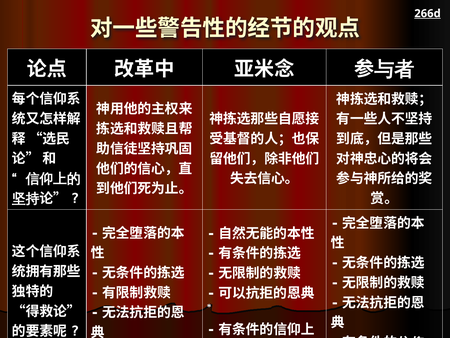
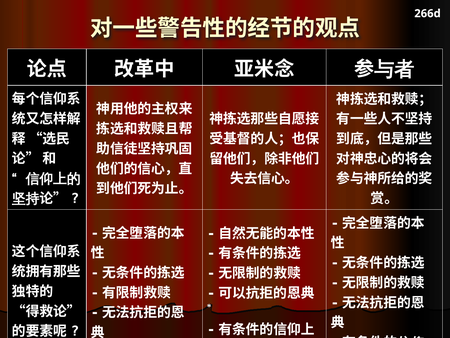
266d underline: present -> none
